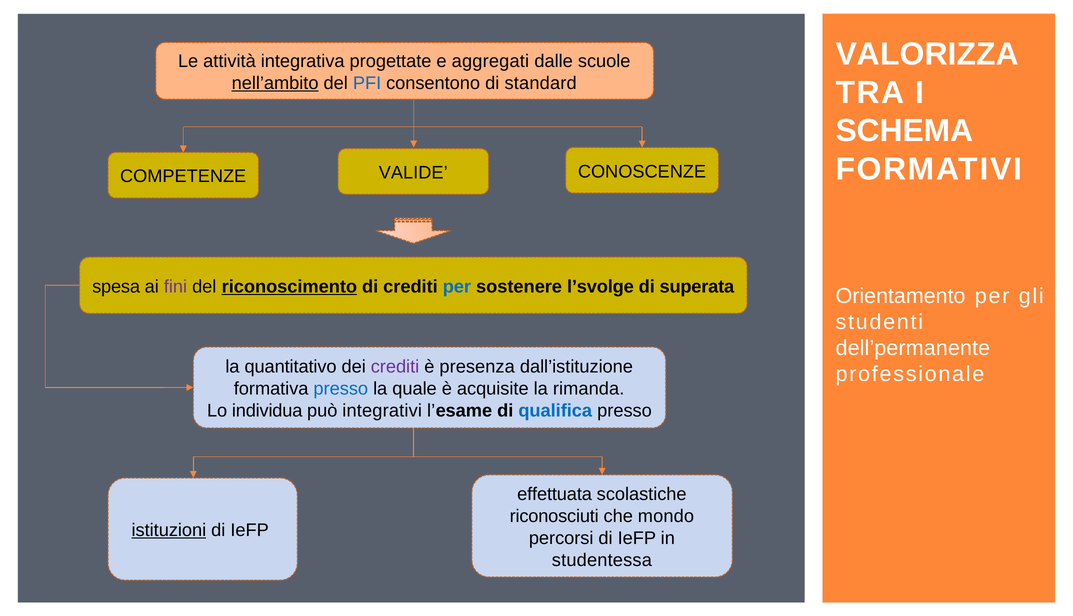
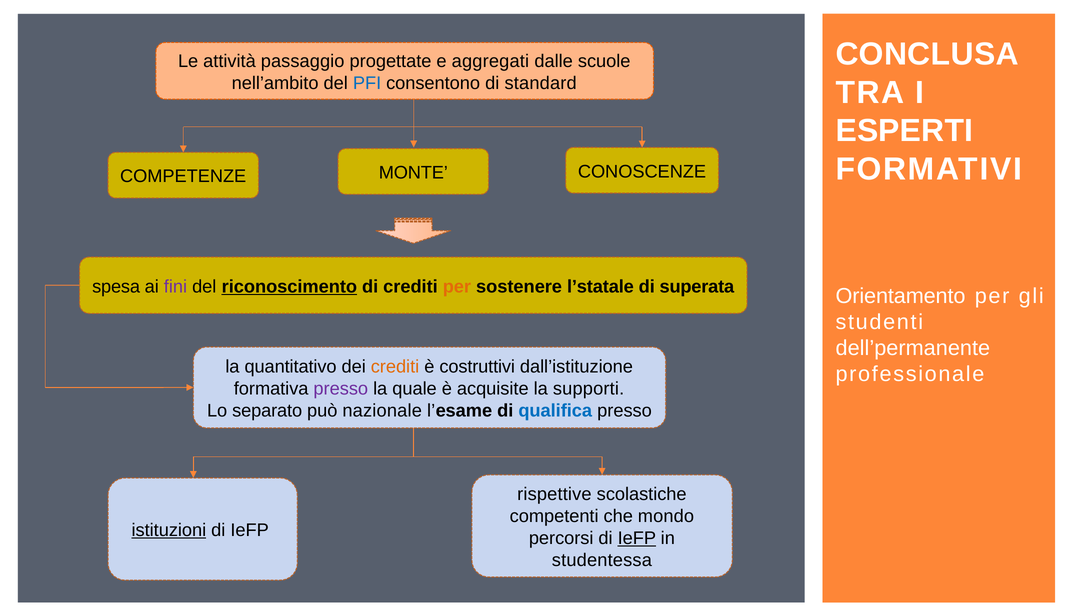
VALORIZZA: VALORIZZA -> CONCLUSA
integrativa: integrativa -> passaggio
nell’ambito underline: present -> none
SCHEMA: SCHEMA -> ESPERTI
VALIDE: VALIDE -> MONTE
per at (457, 286) colour: blue -> orange
l’svolge: l’svolge -> l’statale
crediti at (395, 367) colour: purple -> orange
presenza: presenza -> costruttivi
presso at (341, 388) colour: blue -> purple
rimanda: rimanda -> supporti
individua: individua -> separato
integrativi: integrativi -> nazionale
effettuata: effettuata -> rispettive
riconosciuti: riconosciuti -> competenti
IeFP at (637, 538) underline: none -> present
